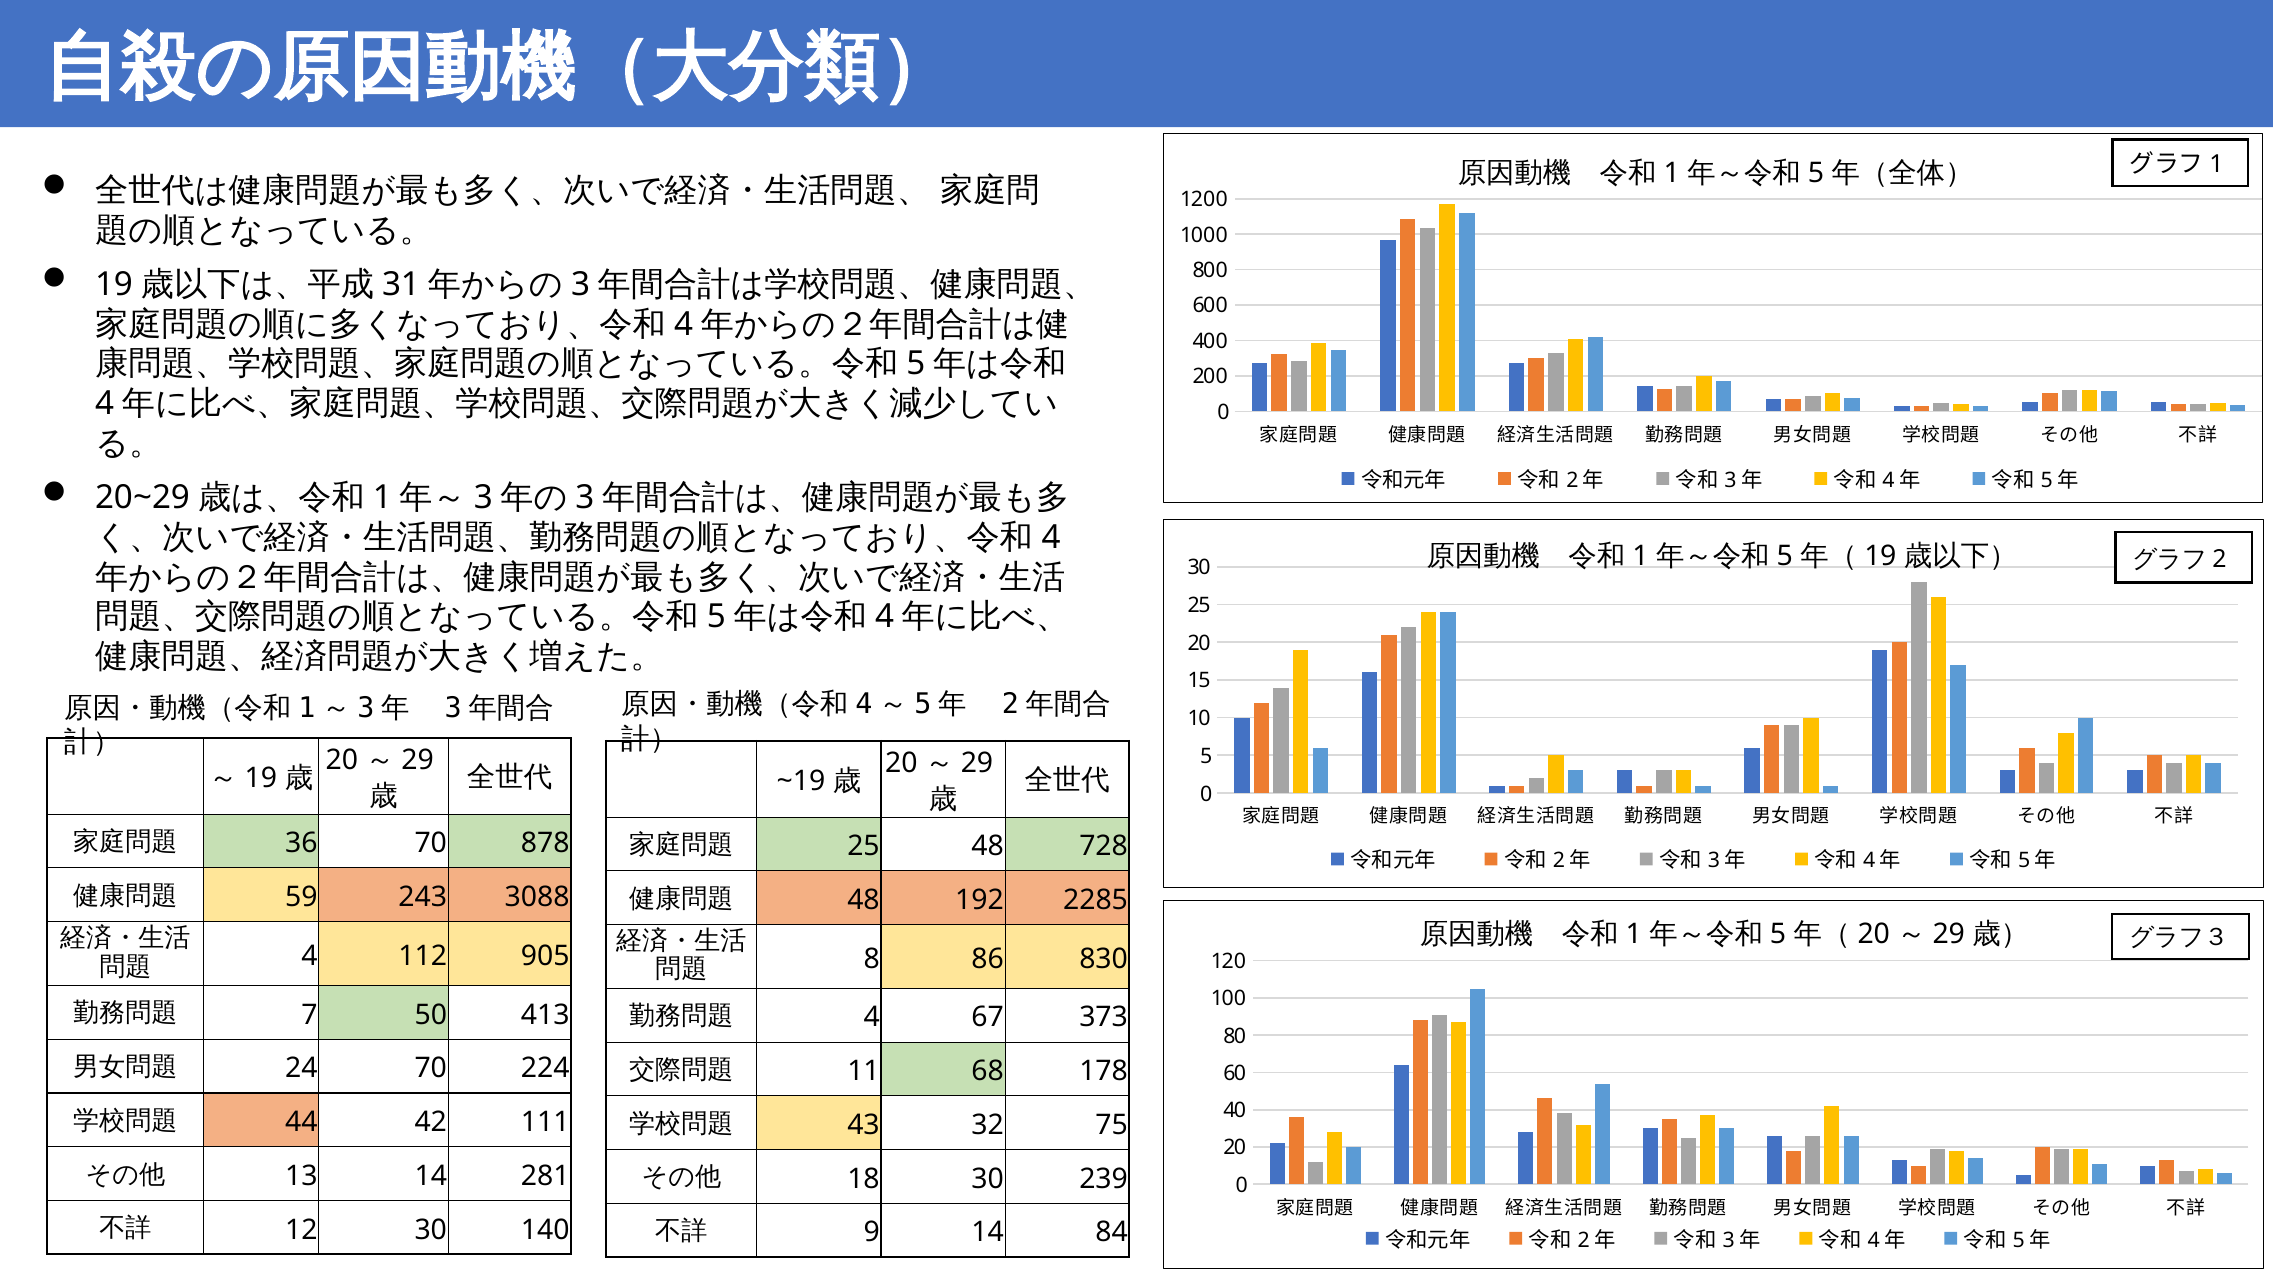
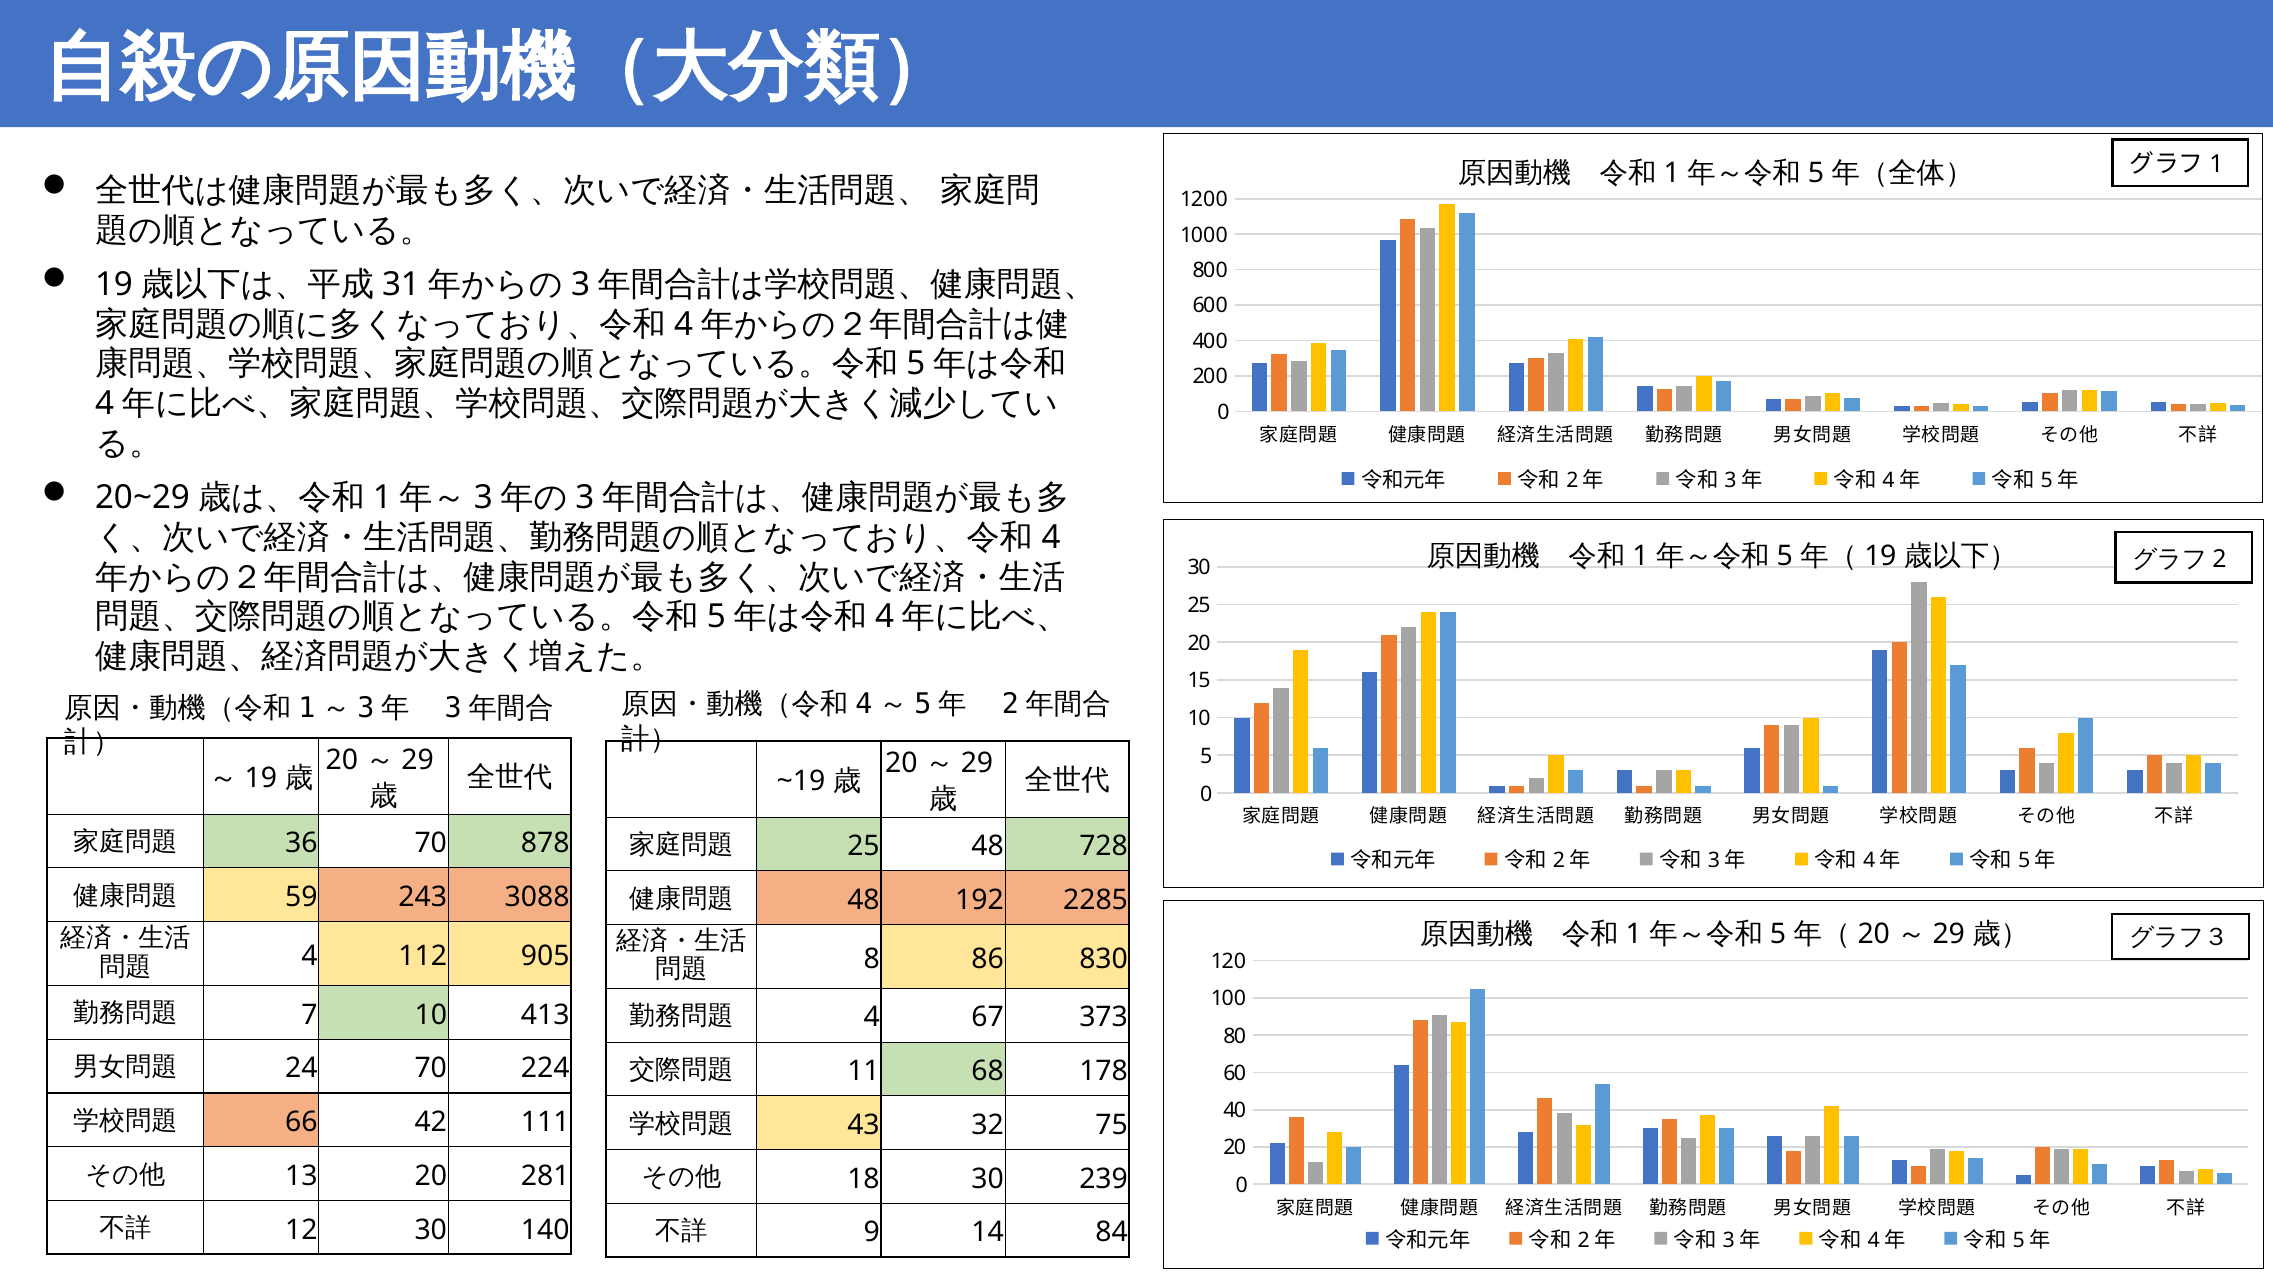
7 50: 50 -> 10
44: 44 -> 66
13 14: 14 -> 20
